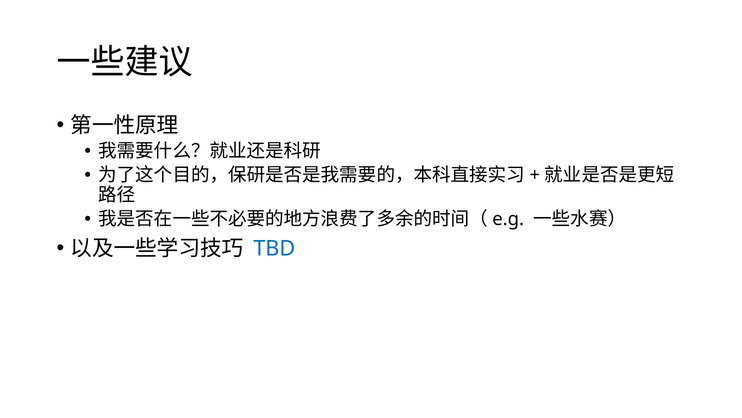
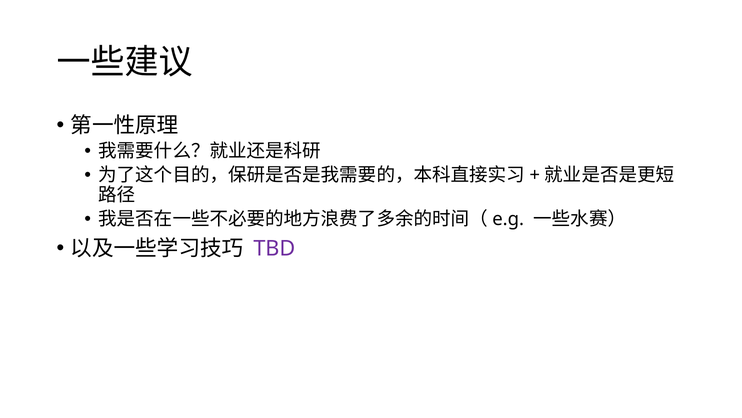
TBD colour: blue -> purple
